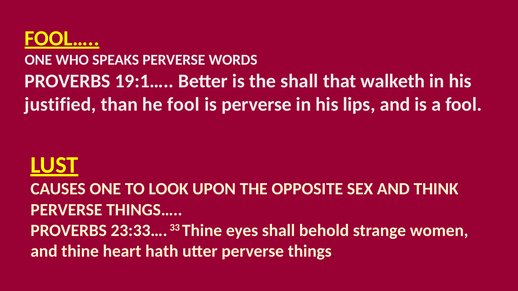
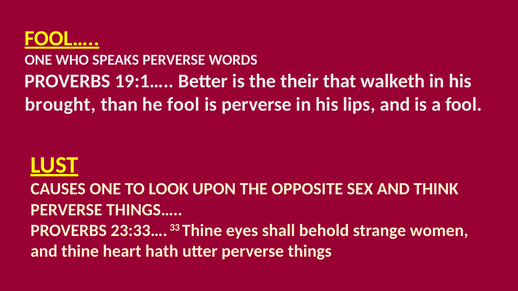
the shall: shall -> their
justified: justified -> brought
